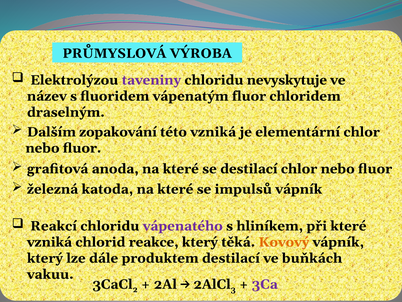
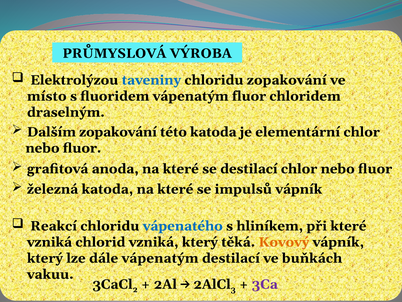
taveniny colour: purple -> blue
chloridu nevyskytuje: nevyskytuje -> zopakování
název: název -> místo
této vzniká: vzniká -> katoda
vápenatého colour: purple -> blue
chlorid reakce: reakce -> vzniká
dále produktem: produktem -> vápenatým
